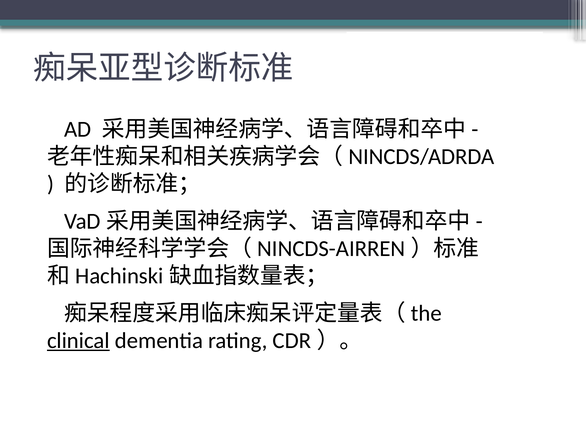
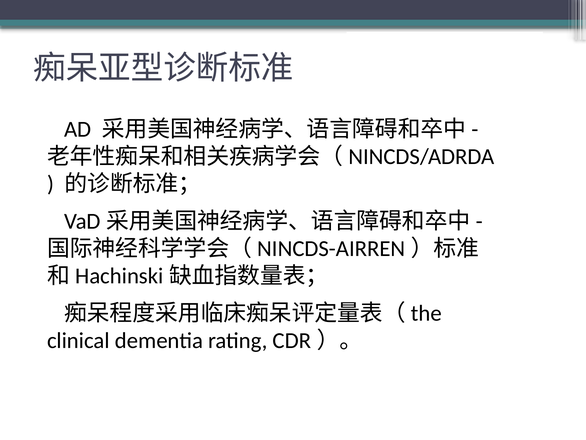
clinical underline: present -> none
